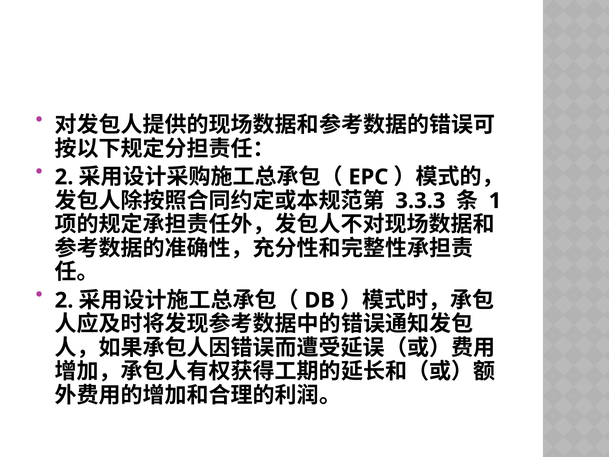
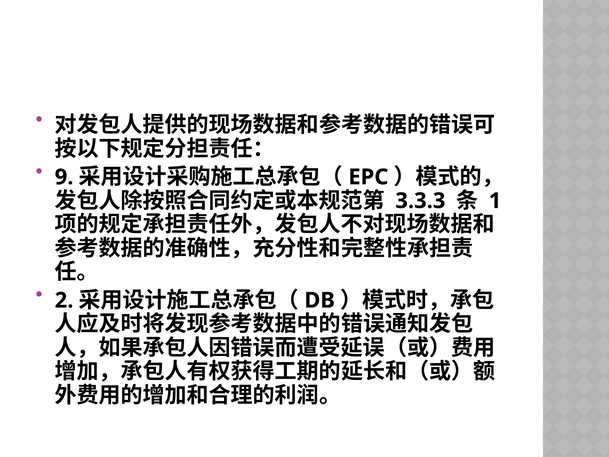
2 at (64, 177): 2 -> 9
